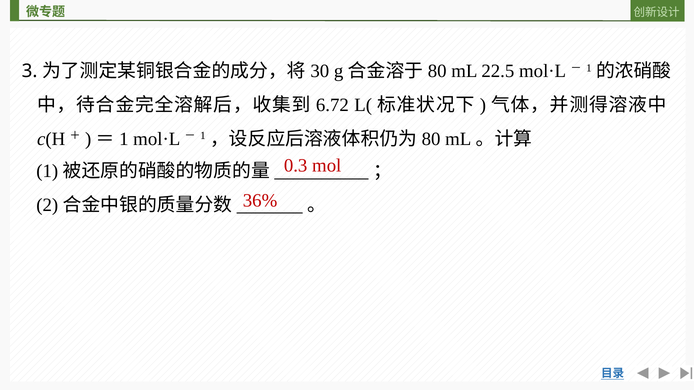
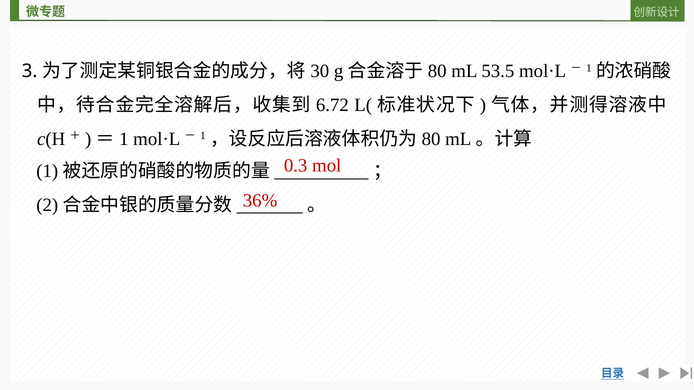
22.5: 22.5 -> 53.5
